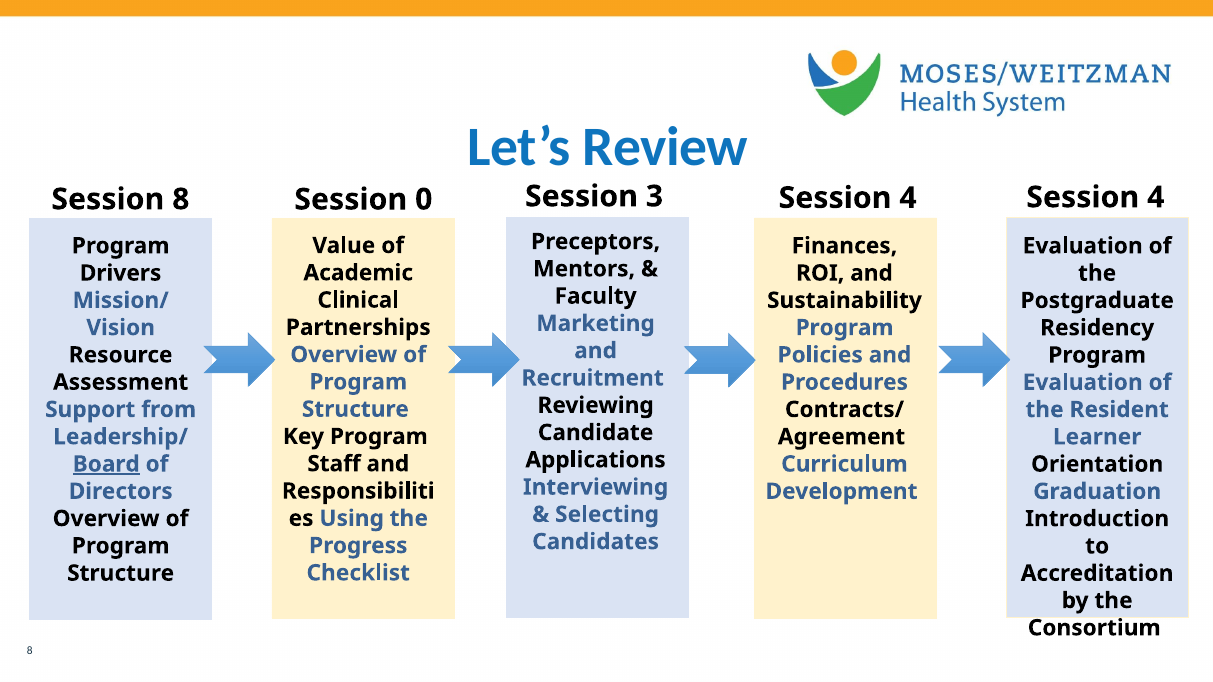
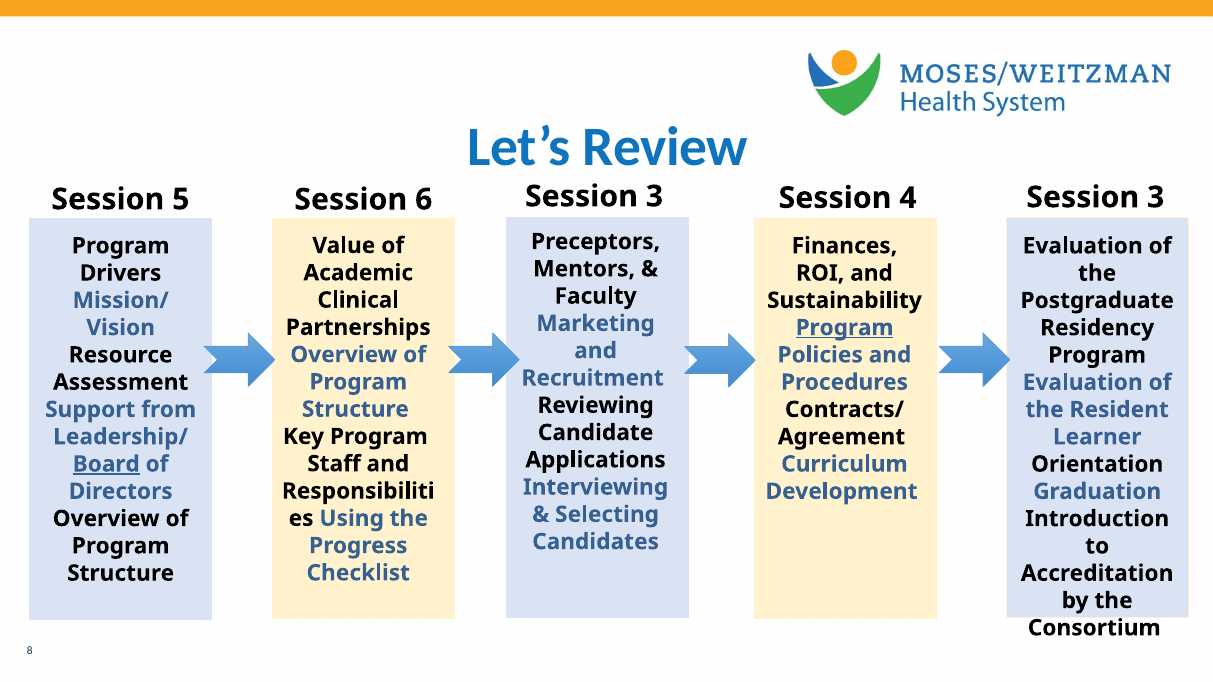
4 at (1156, 197): 4 -> 3
Session 8: 8 -> 5
0: 0 -> 6
Program at (845, 328) underline: none -> present
